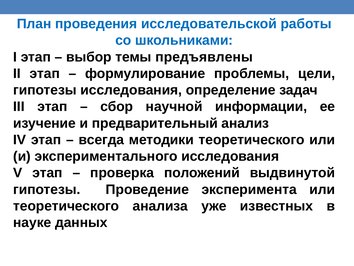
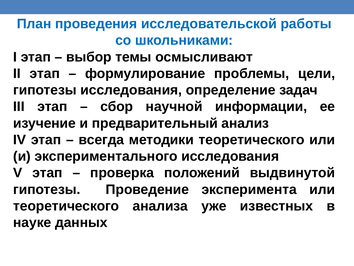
предъявлены: предъявлены -> осмысливают
